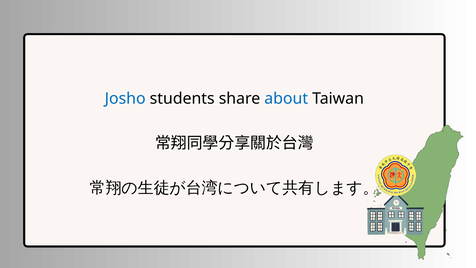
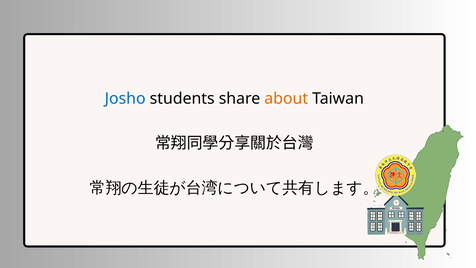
about colour: blue -> orange
